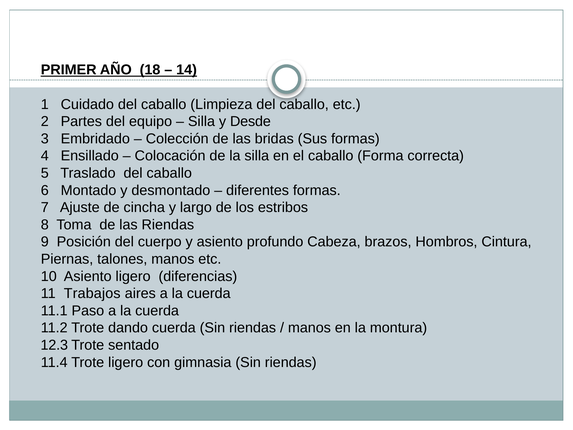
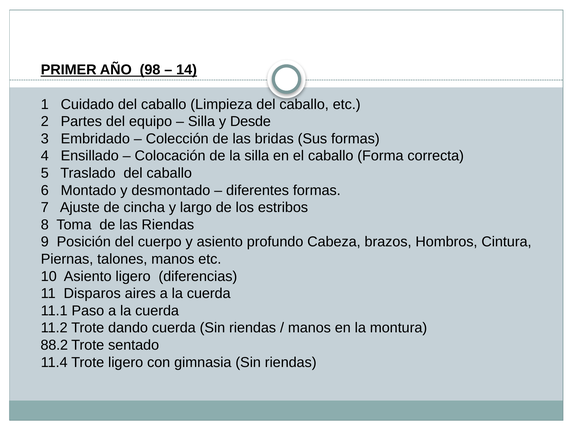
18: 18 -> 98
Trabajos: Trabajos -> Disparos
12.3: 12.3 -> 88.2
